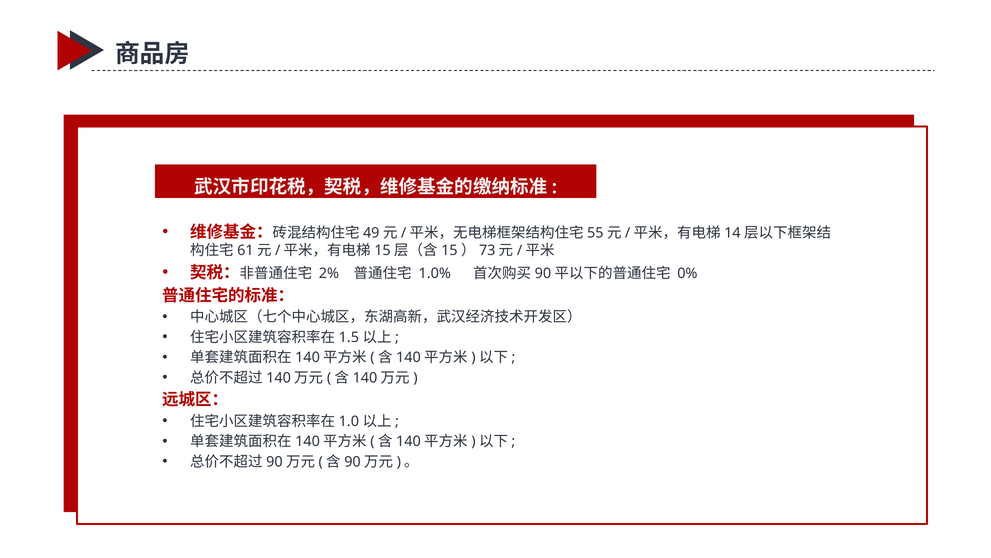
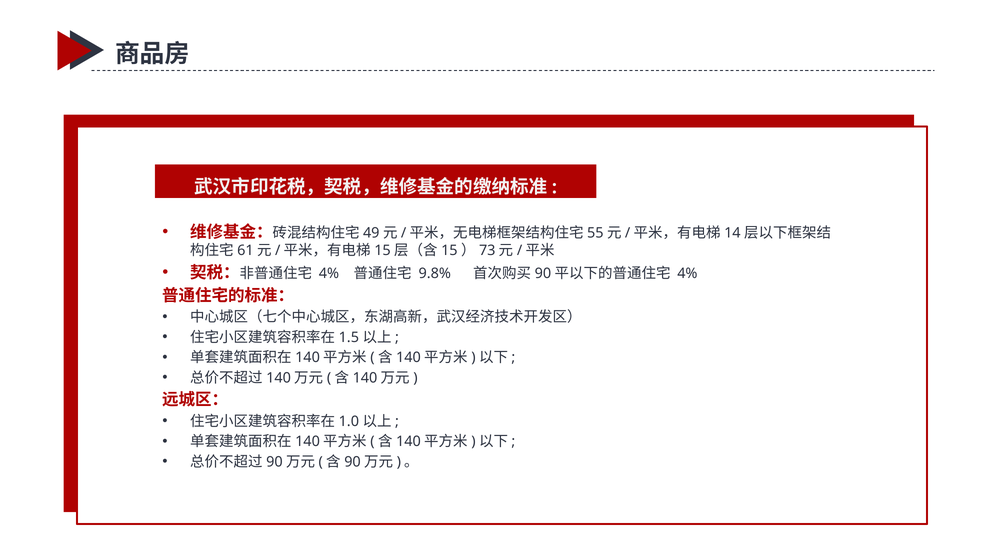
2% at (329, 273): 2% -> 4%
1.0%: 1.0% -> 9.8%
0% at (687, 273): 0% -> 4%
